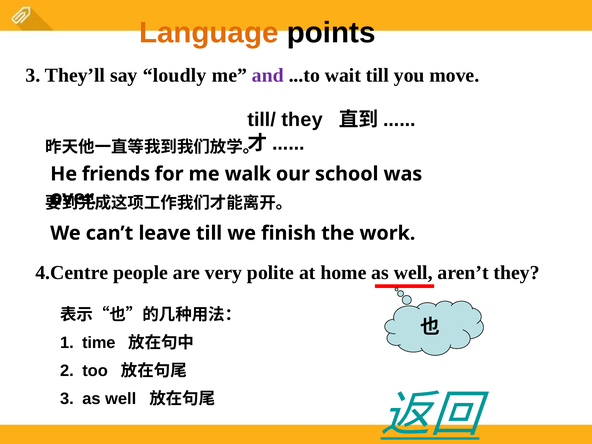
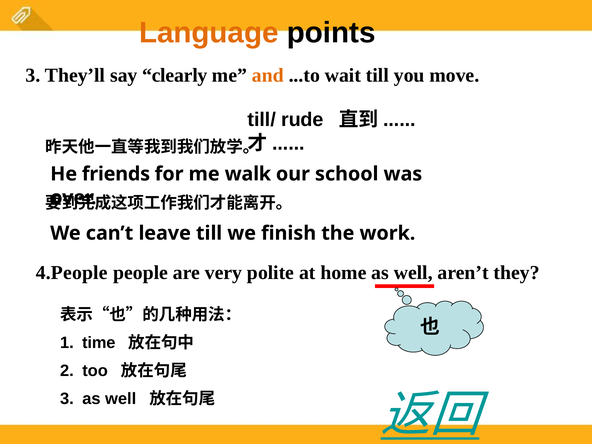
loudly: loudly -> clearly
and colour: purple -> orange
till/ they: they -> rude
4.Centre: 4.Centre -> 4.People
